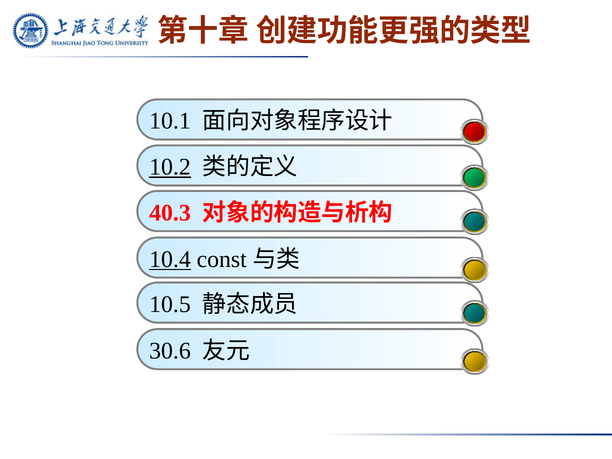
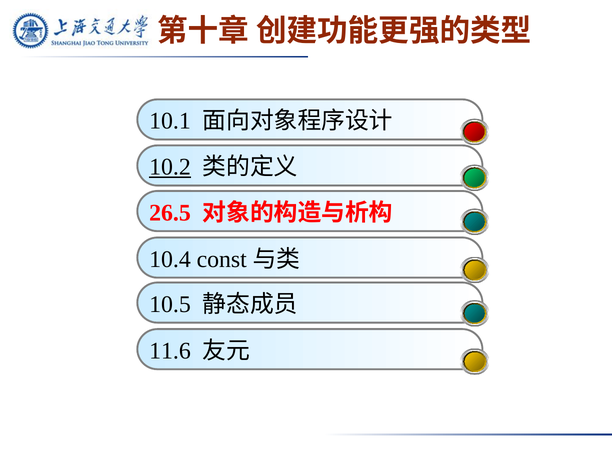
40.3: 40.3 -> 26.5
10.4 underline: present -> none
30.6: 30.6 -> 11.6
